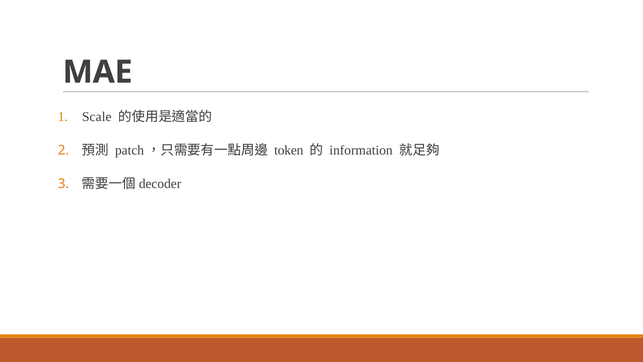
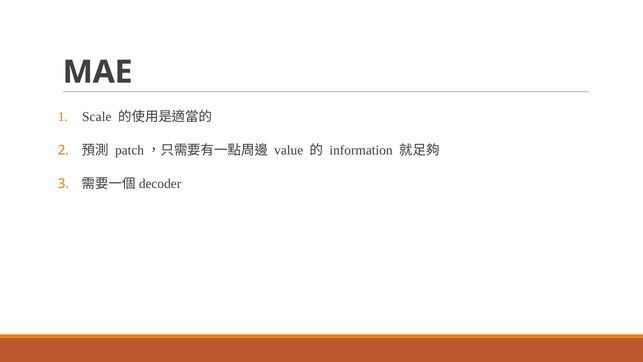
token: token -> value
